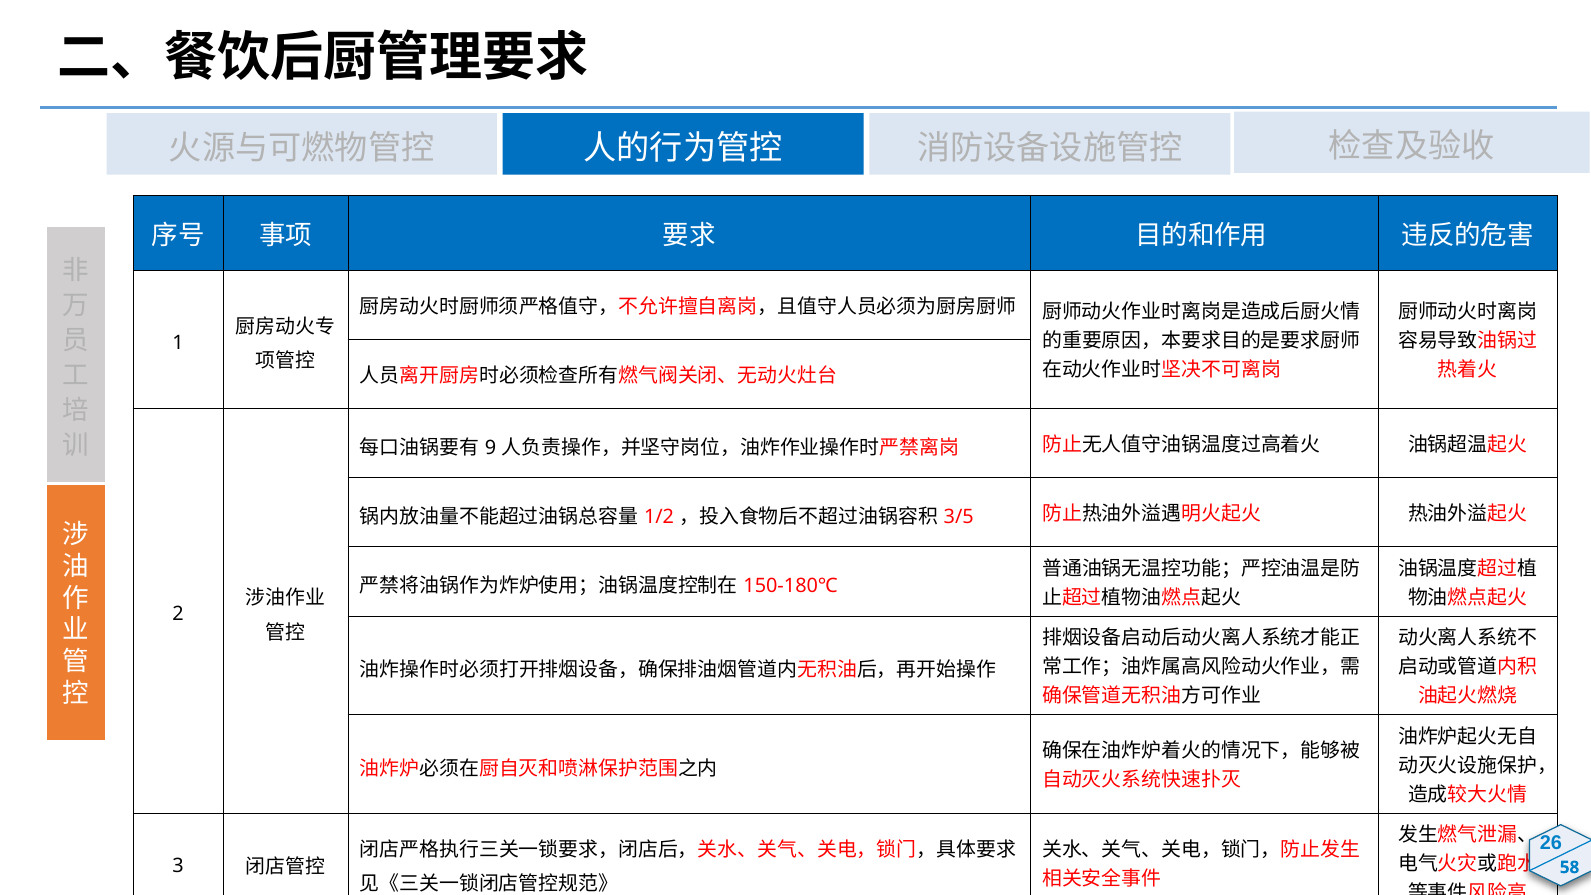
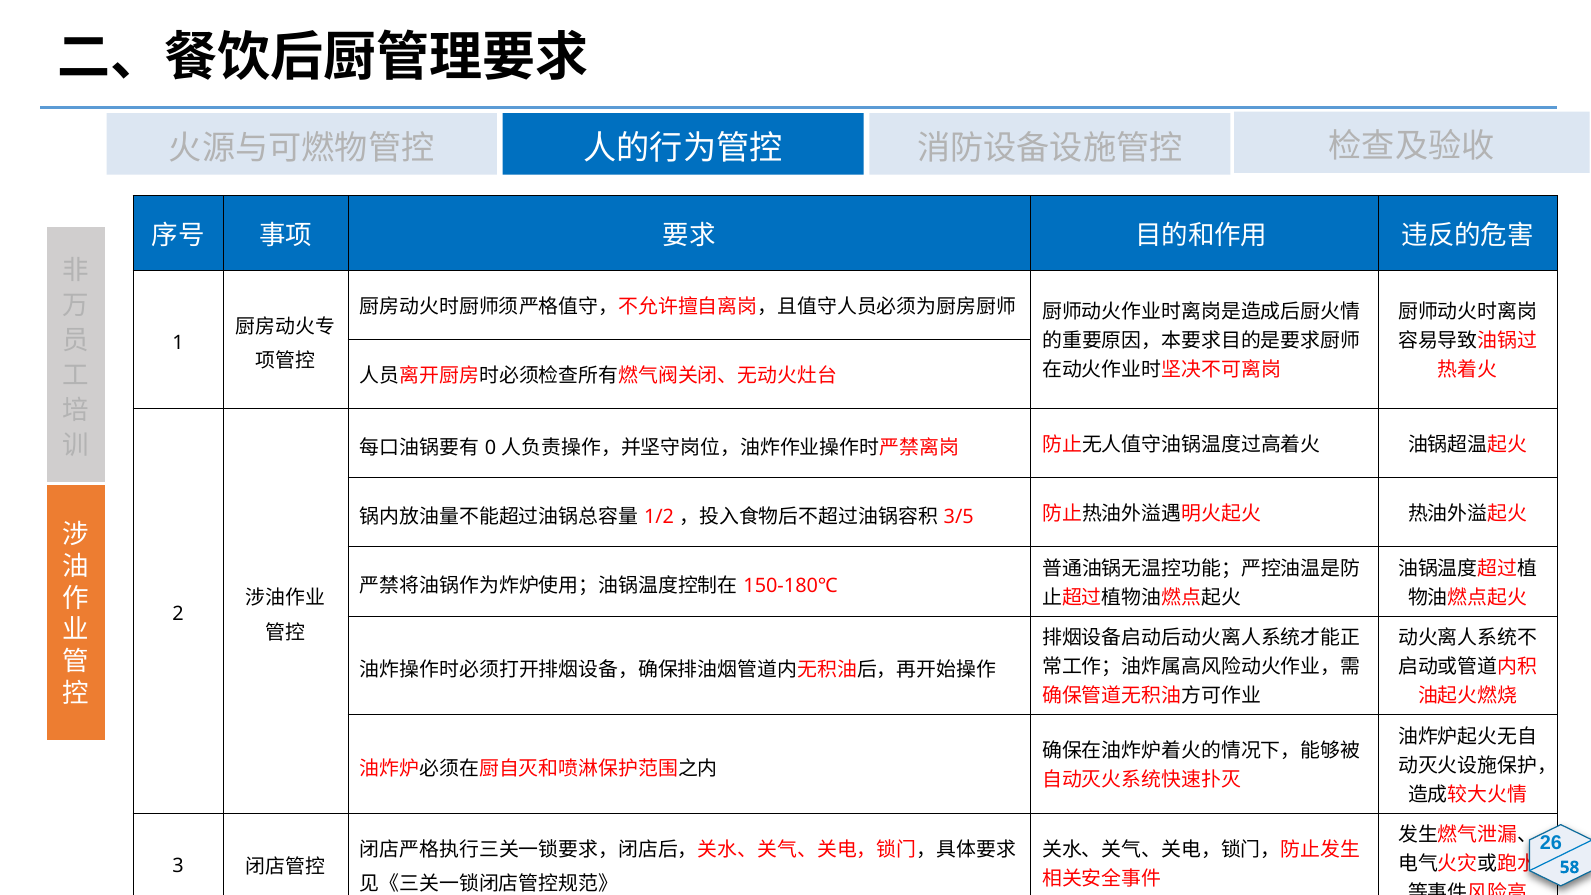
9: 9 -> 0
